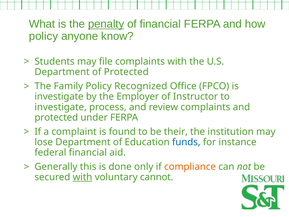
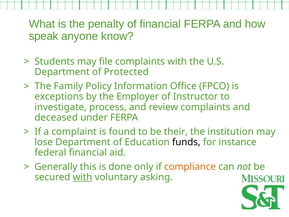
penalty underline: present -> none
policy at (43, 36): policy -> speak
Recognized: Recognized -> Information
investigate at (59, 97): investigate -> exceptions
protected at (56, 117): protected -> deceased
funds colour: blue -> black
cannot: cannot -> asking
